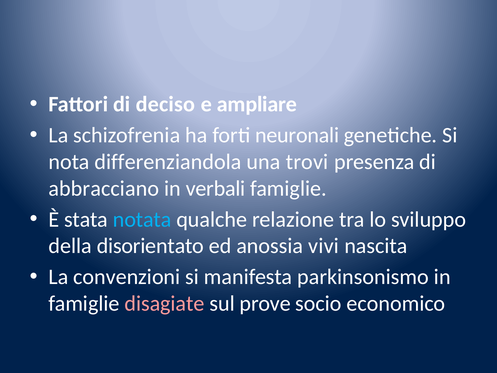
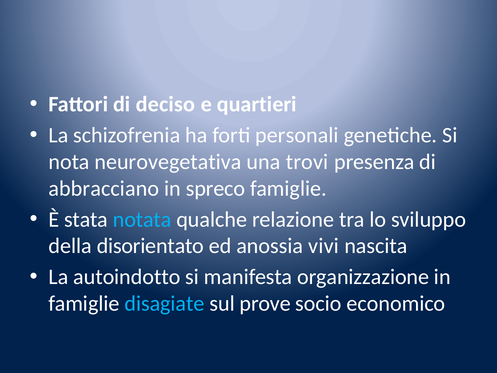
ampliare: ampliare -> quartieri
neuronali: neuronali -> personali
differenziandola: differenziandola -> neurovegetativa
verbali: verbali -> spreco
convenzioni: convenzioni -> autoindotto
parkinsonismo: parkinsonismo -> organizzazione
disagiate colour: pink -> light blue
